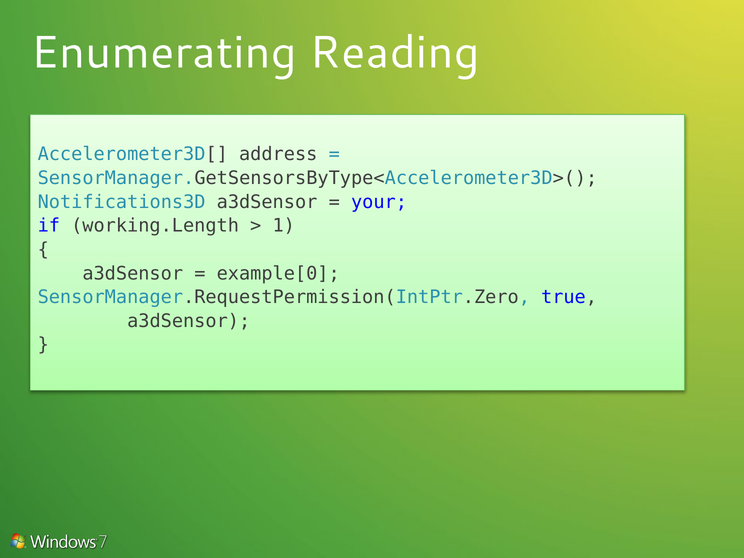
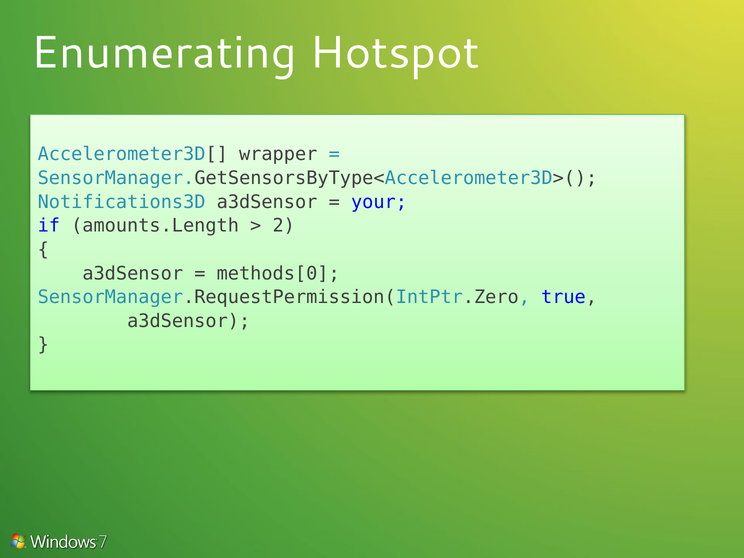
Reading: Reading -> Hotspot
address: address -> wrapper
working.Length: working.Length -> amounts.Length
1: 1 -> 2
example[0: example[0 -> methods[0
